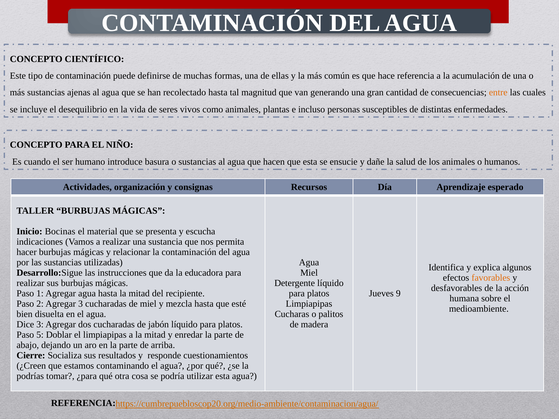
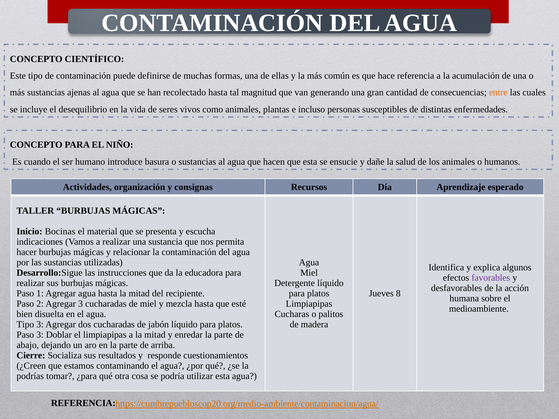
favorables colour: orange -> purple
9: 9 -> 8
Dice at (25, 325): Dice -> Tipo
Paso 5: 5 -> 3
